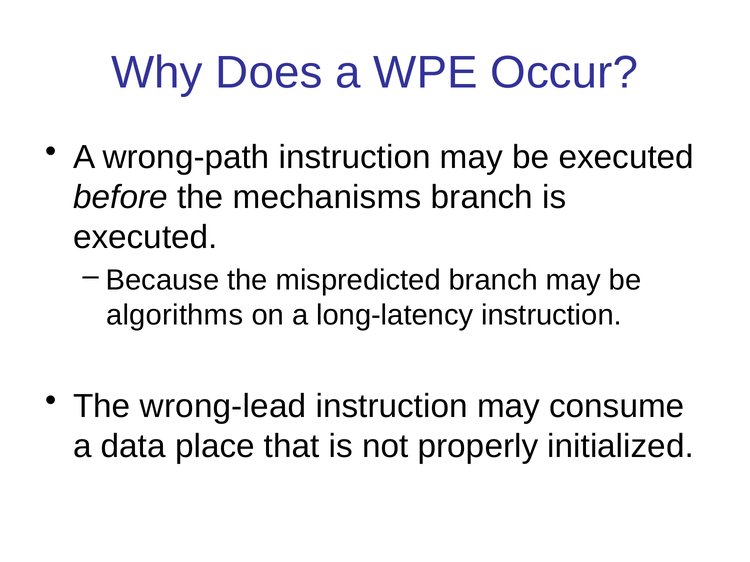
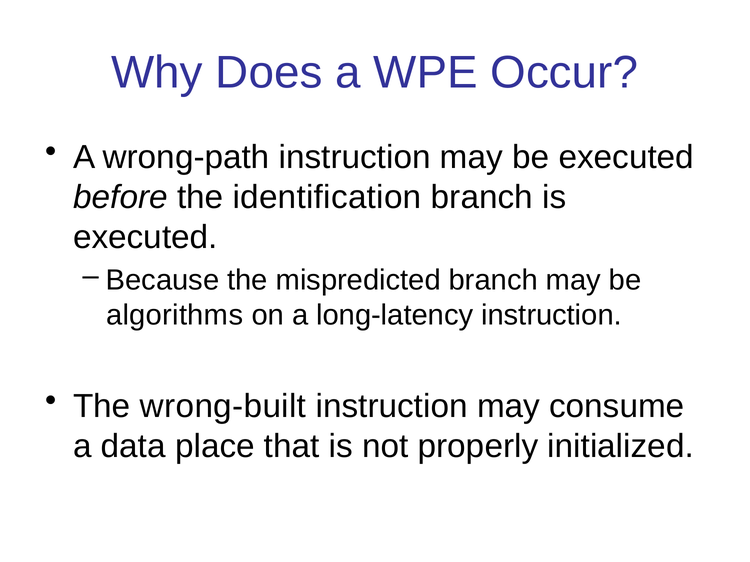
mechanisms: mechanisms -> identification
wrong-lead: wrong-lead -> wrong-built
